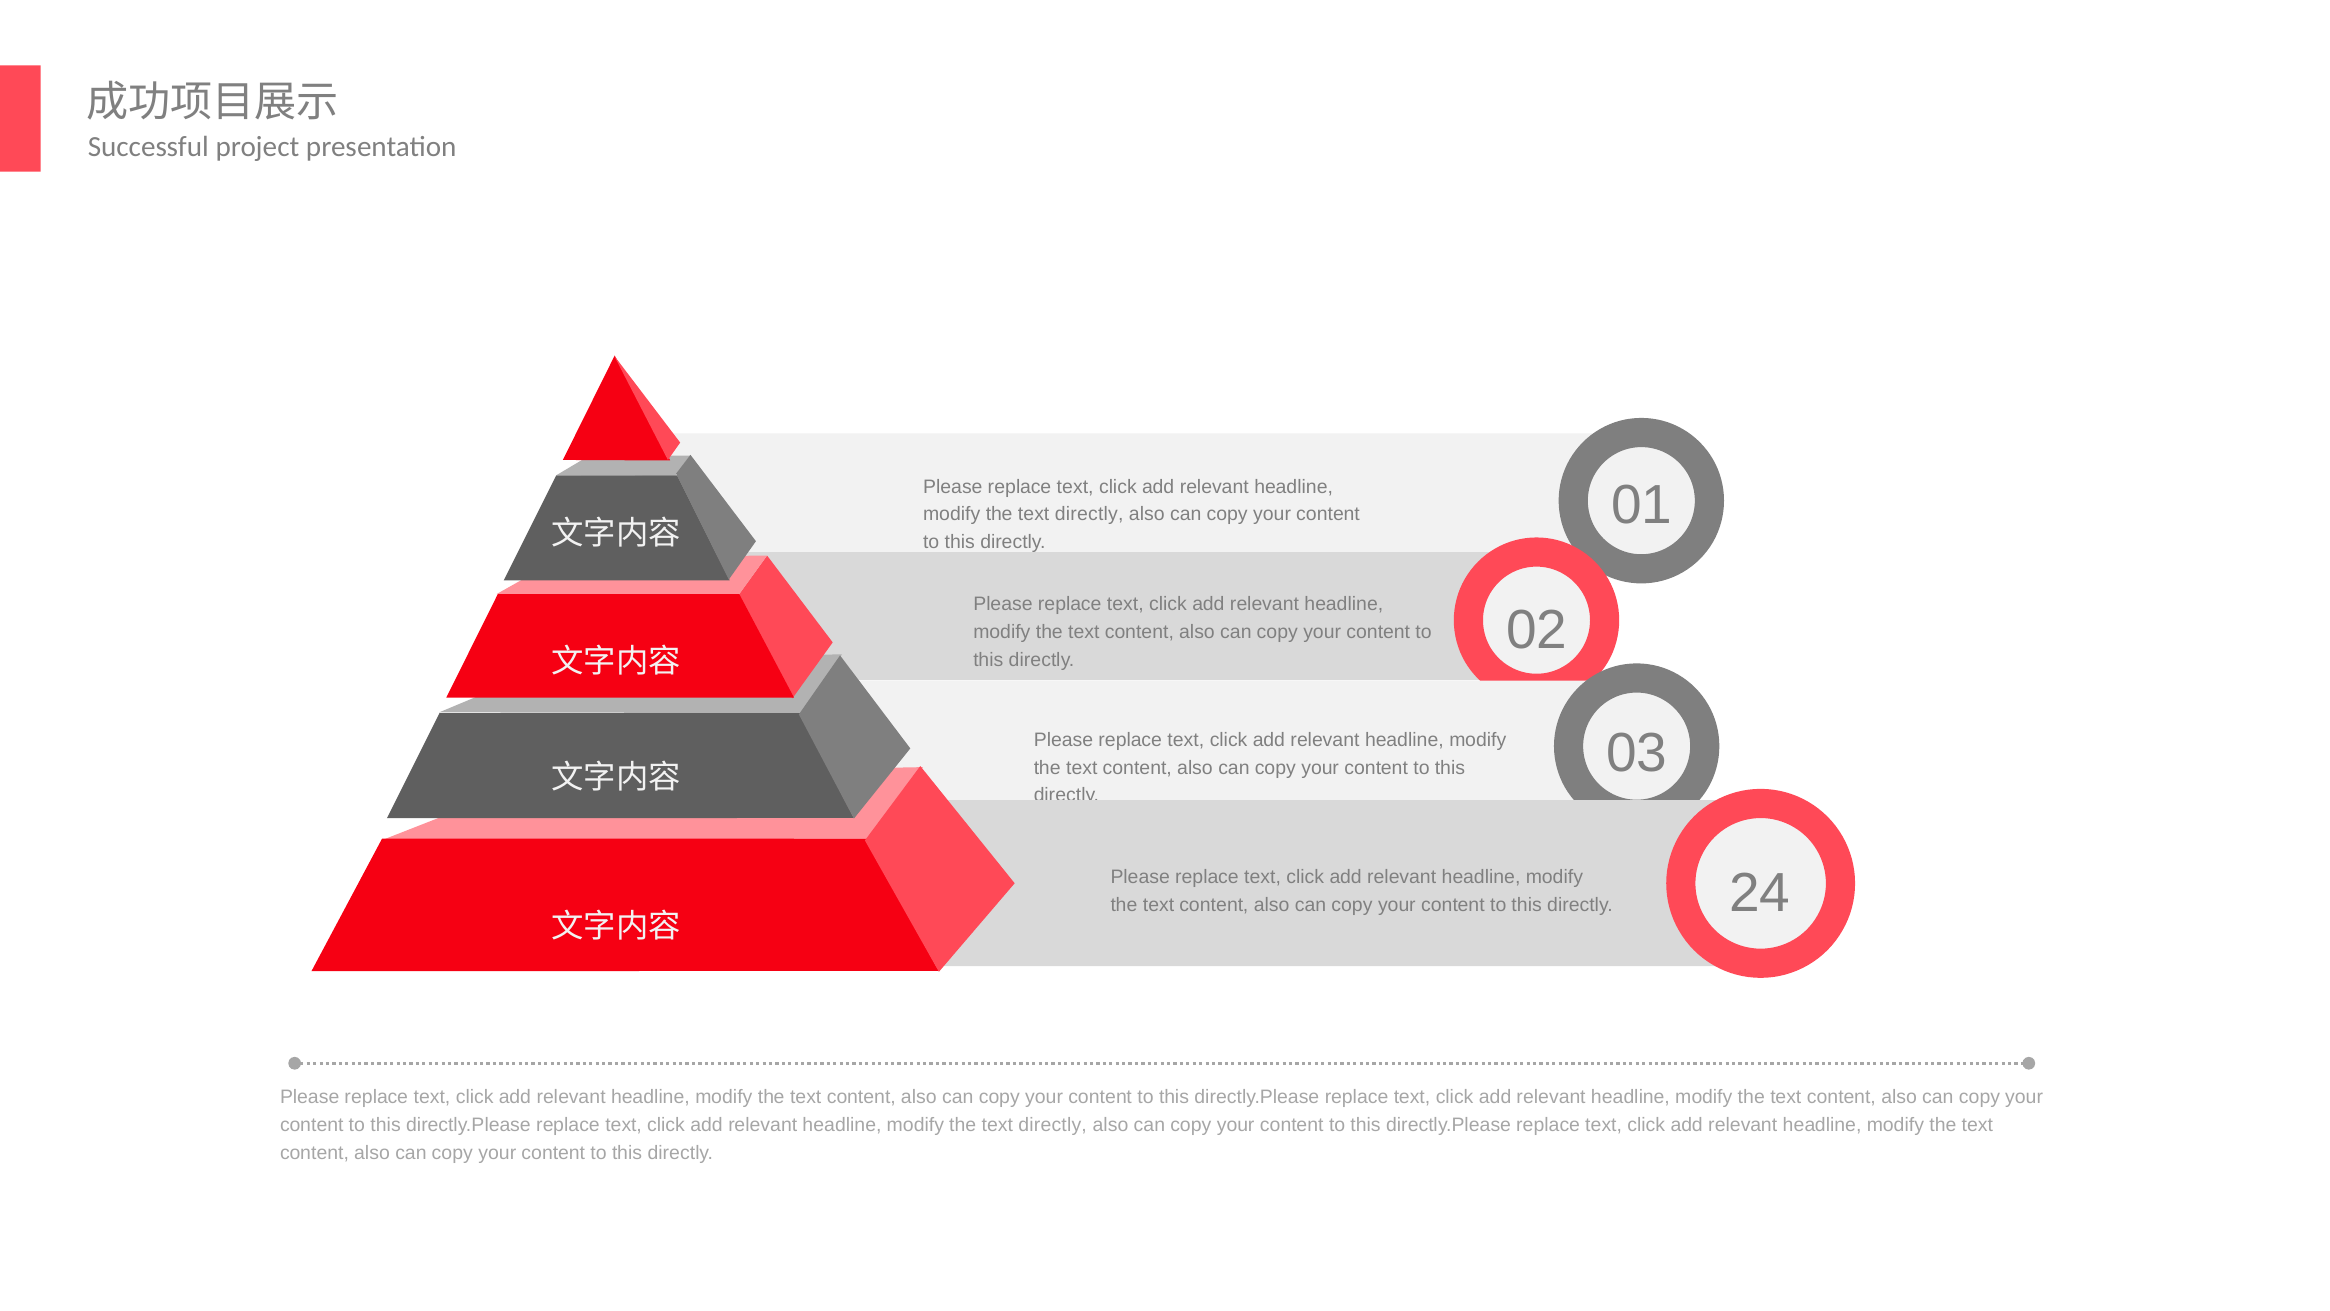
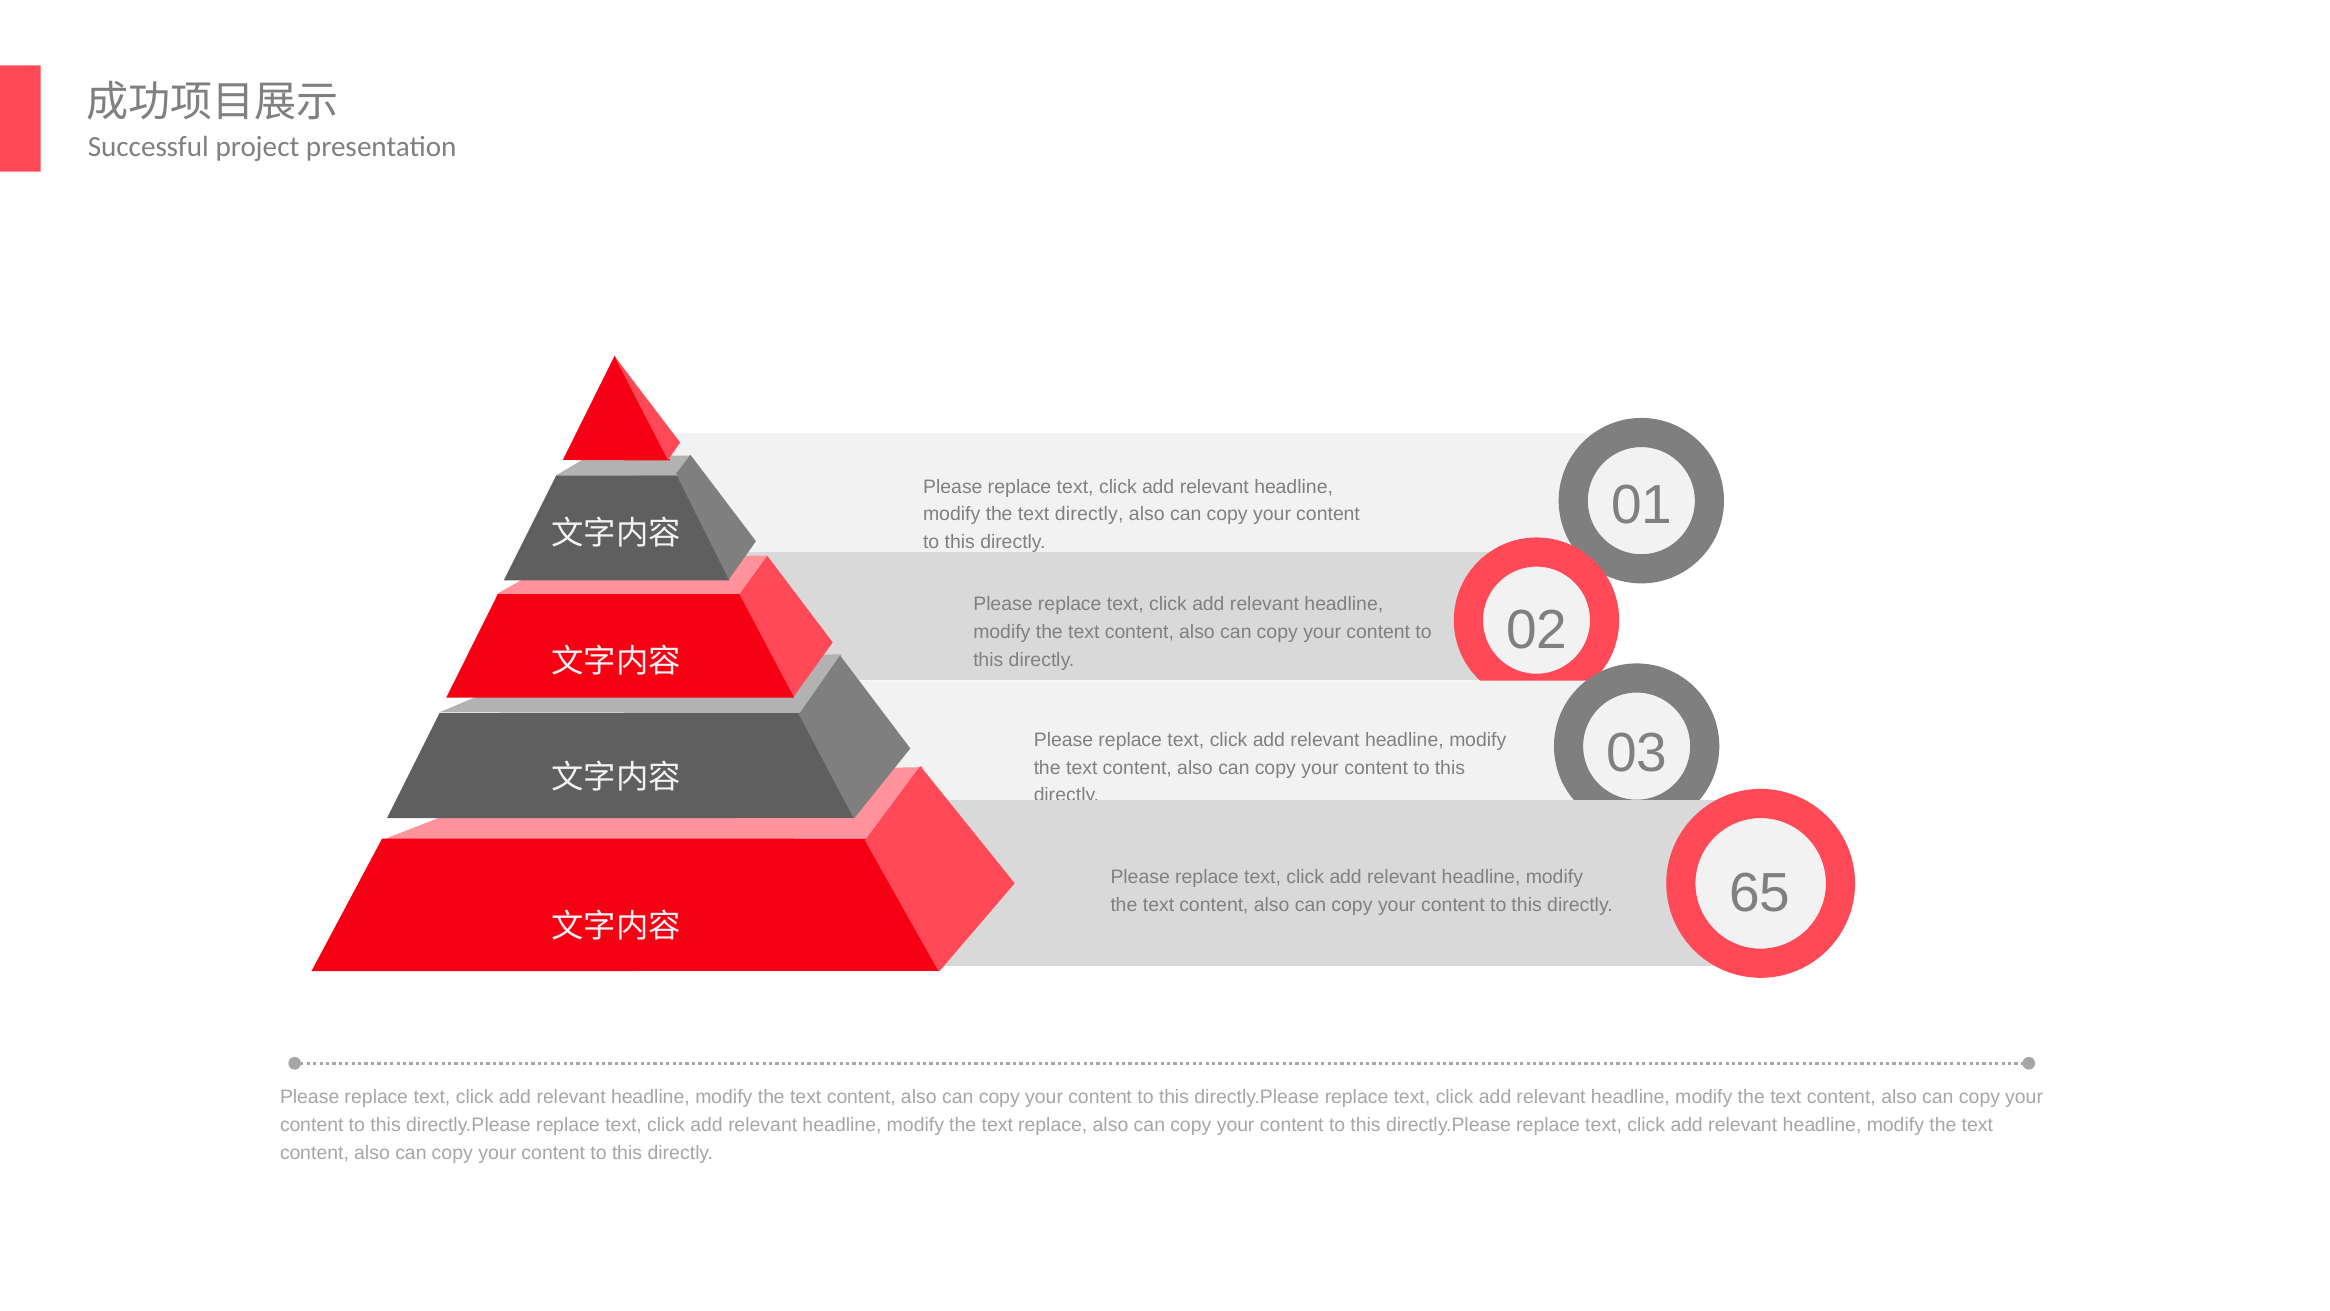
24: 24 -> 65
directly at (1053, 1125): directly -> replace
